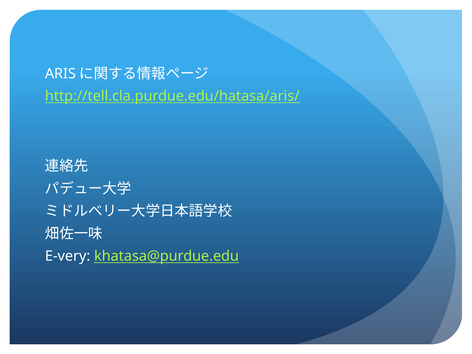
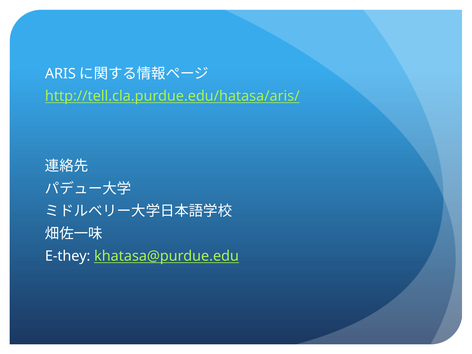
E-very: E-very -> E-they
